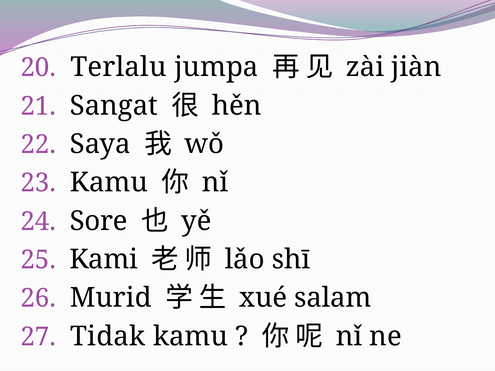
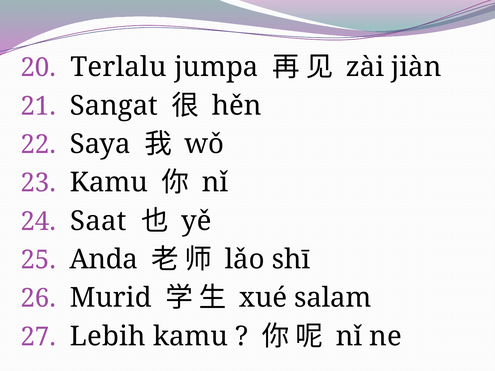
Sore: Sore -> Saat
Kami: Kami -> Anda
Tidak: Tidak -> Lebih
